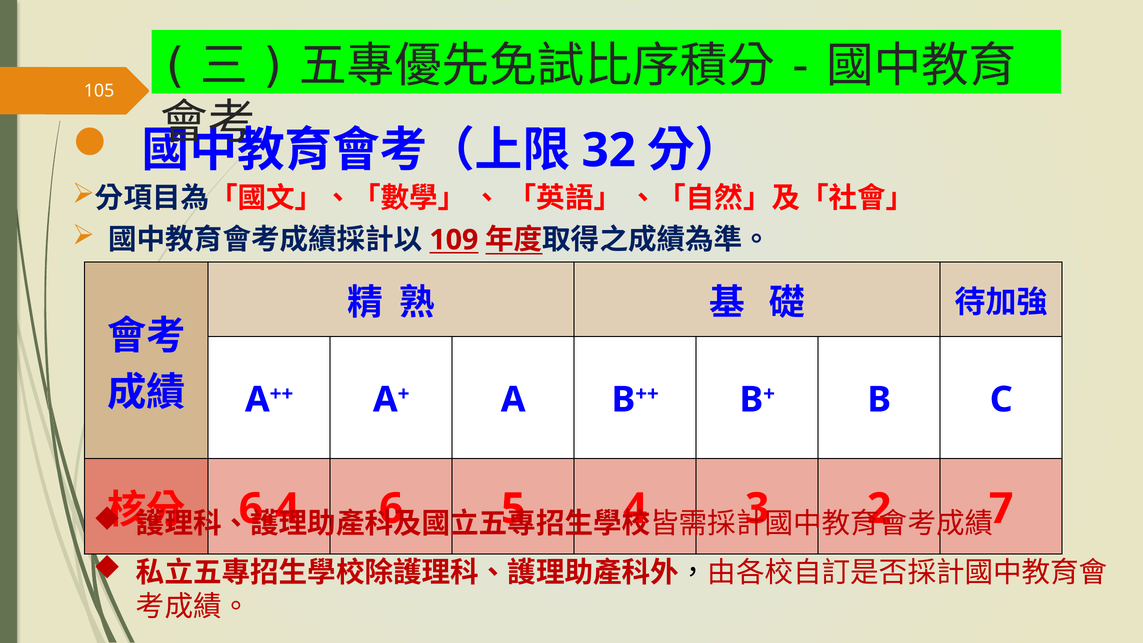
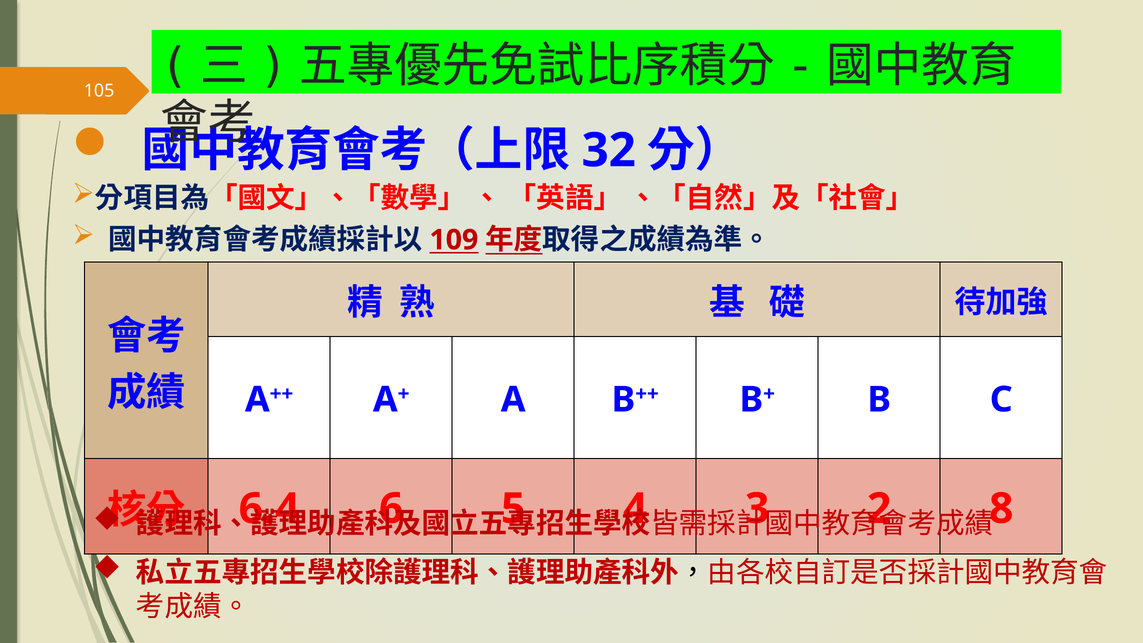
7: 7 -> 8
